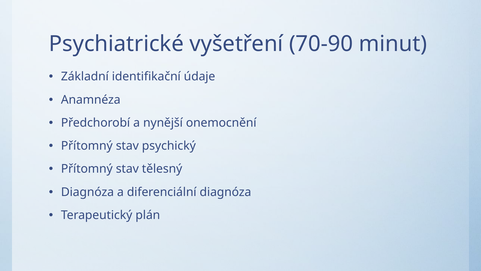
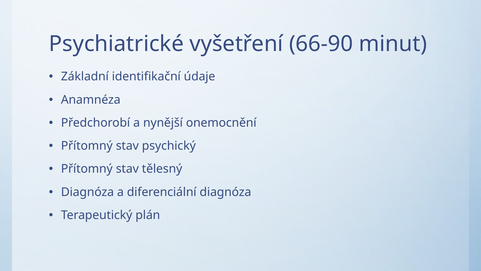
70-90: 70-90 -> 66-90
